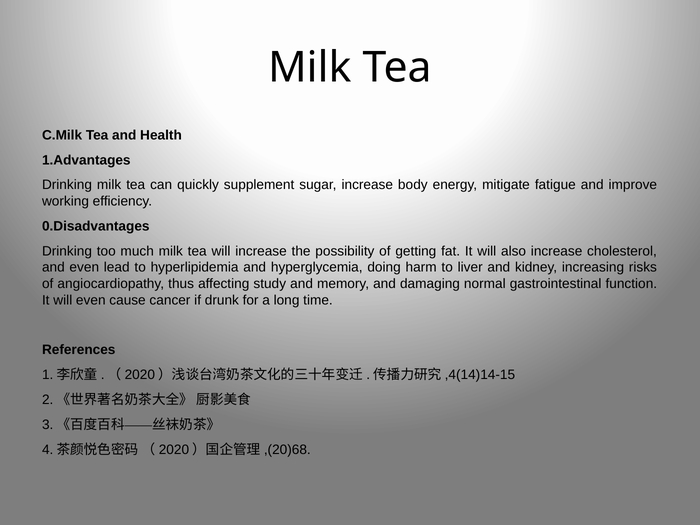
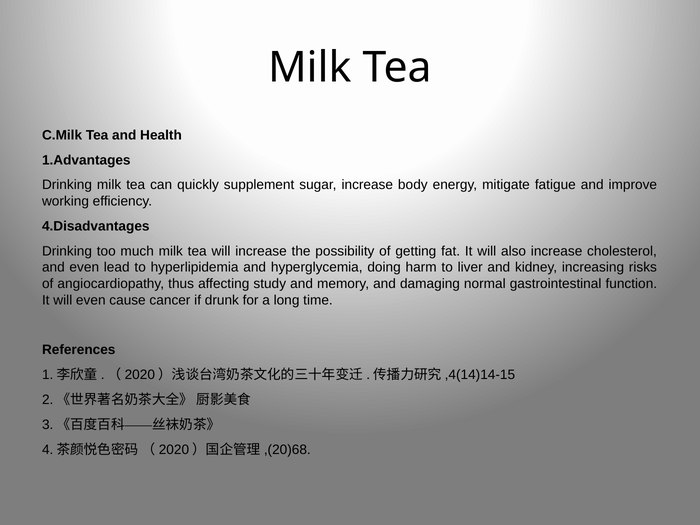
0.Disadvantages: 0.Disadvantages -> 4.Disadvantages
